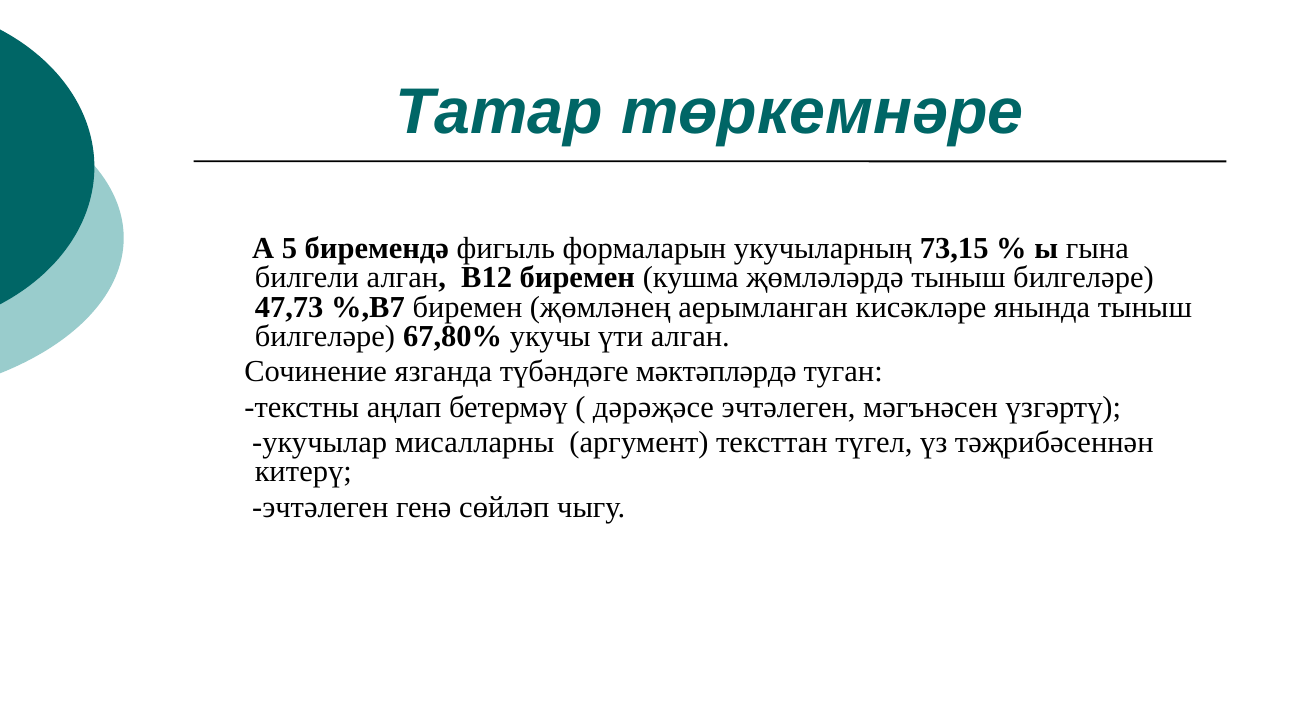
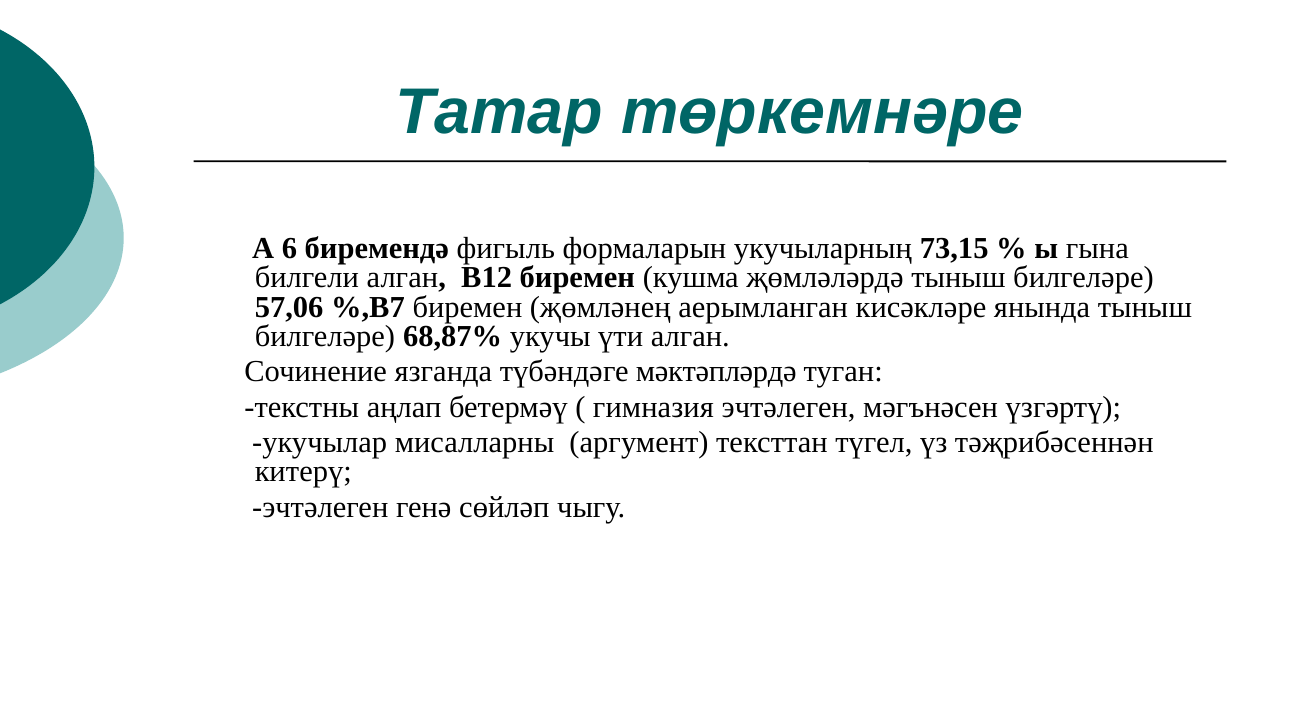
5: 5 -> 6
47,73: 47,73 -> 57,06
67,80%: 67,80% -> 68,87%
дәрәҗәсе: дәрәҗәсе -> гимназия
